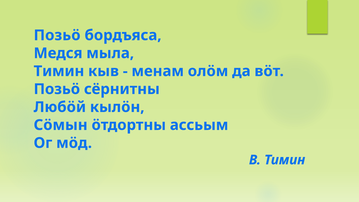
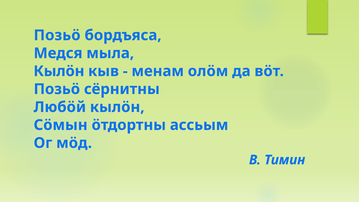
Тимин at (59, 71): Тимин -> Кылöн
